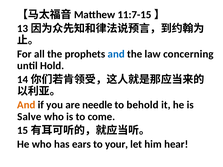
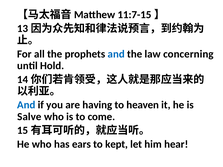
And at (26, 105) colour: orange -> blue
needle: needle -> having
behold: behold -> heaven
your: your -> kept
